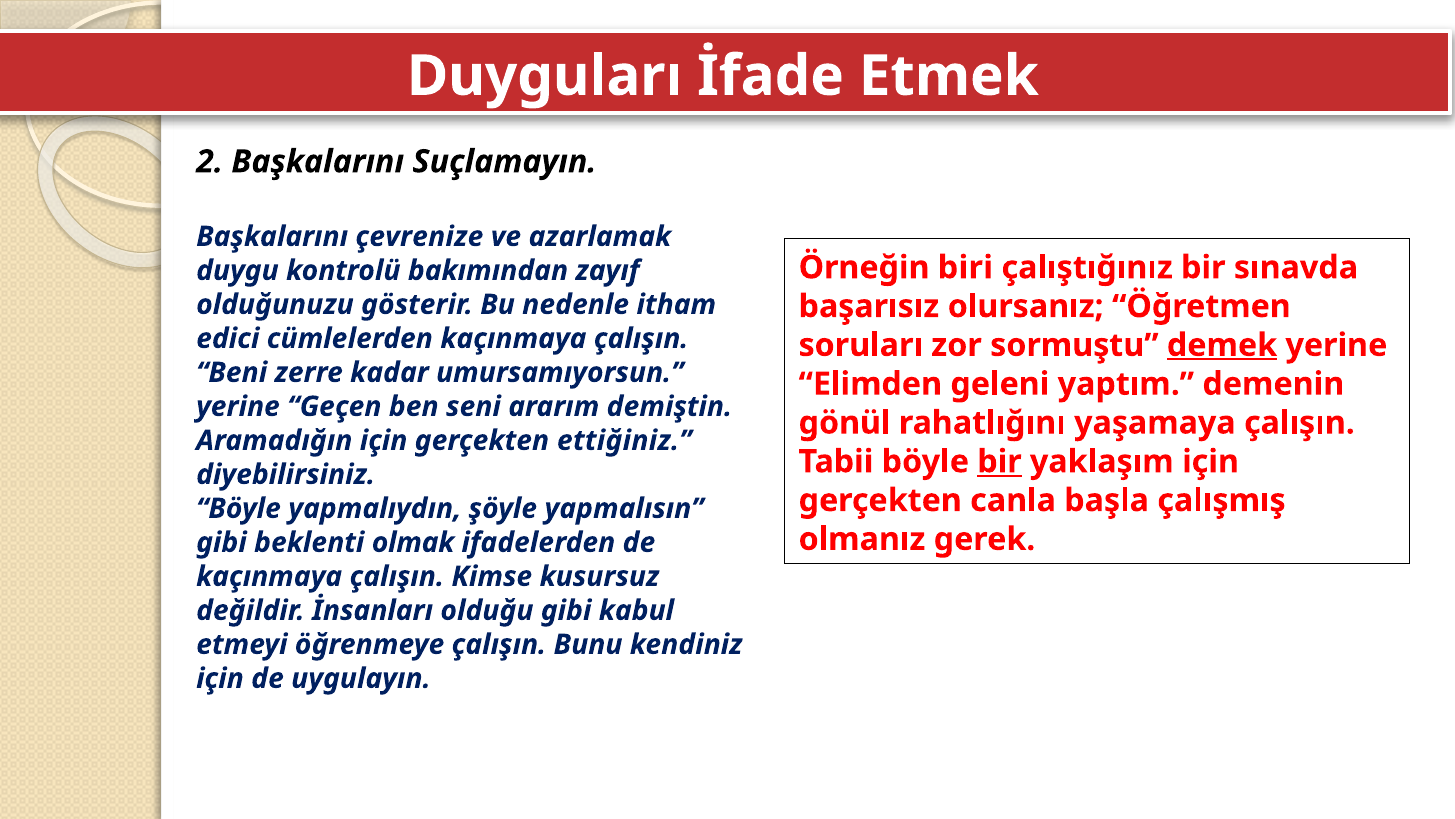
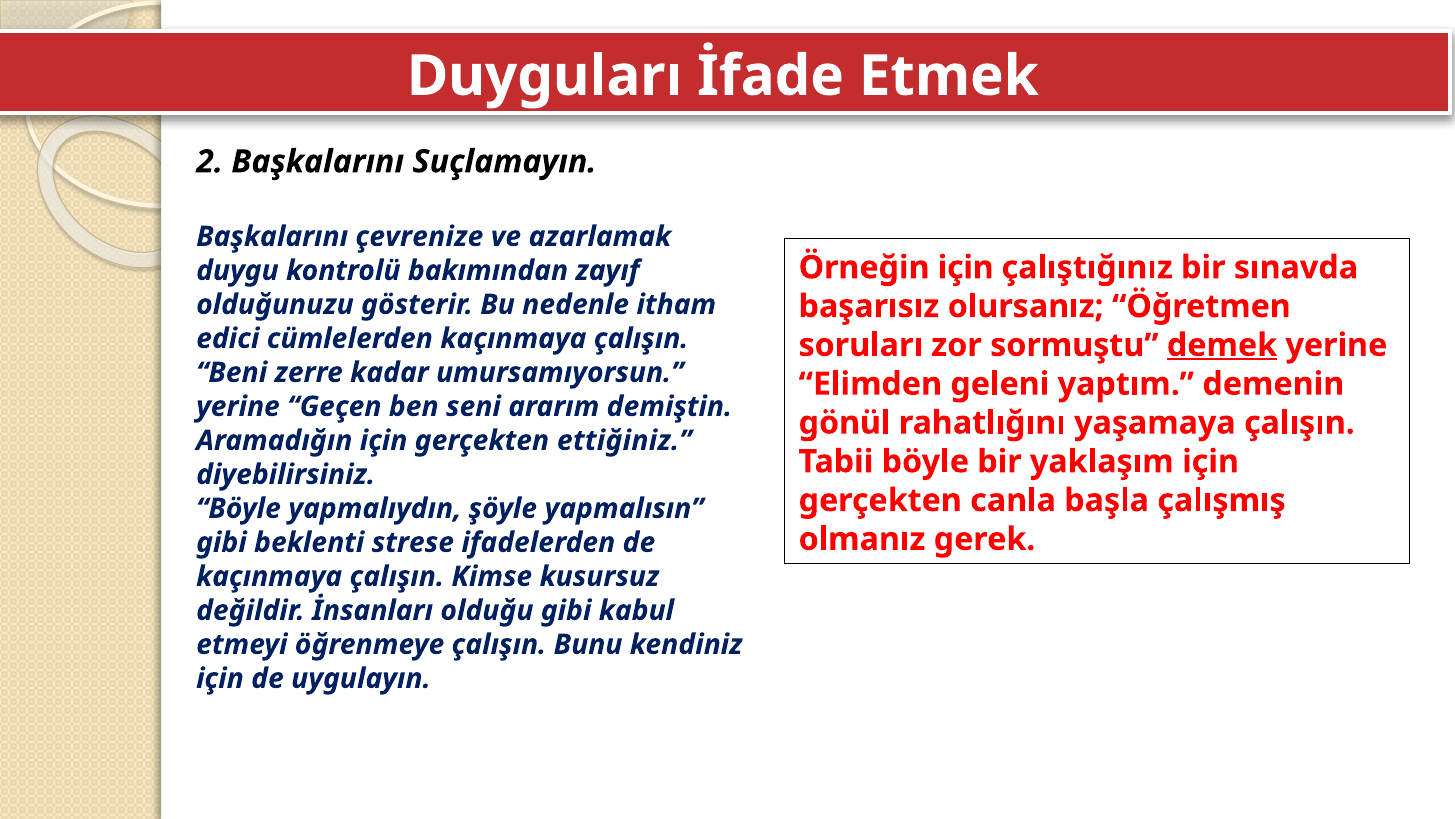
Örneğin biri: biri -> için
bir at (999, 461) underline: present -> none
olmak: olmak -> strese
